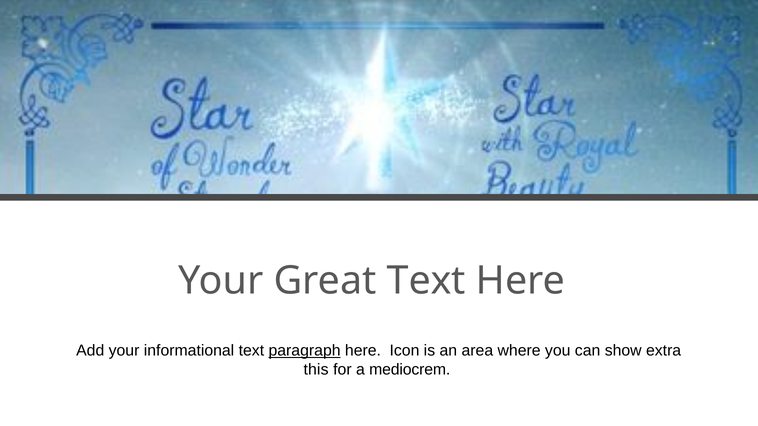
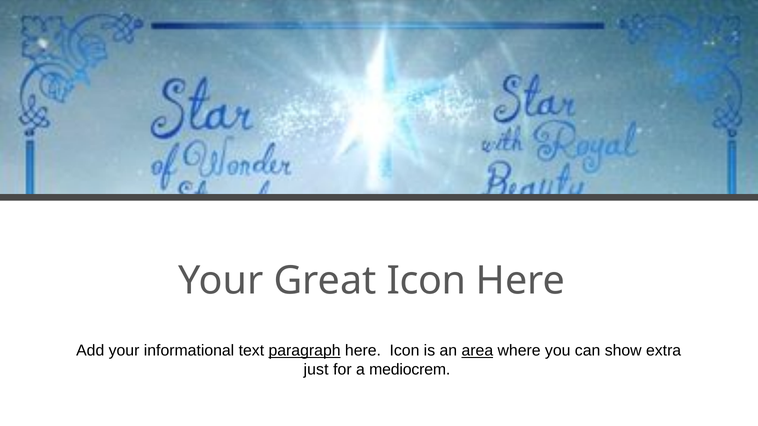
Great Text: Text -> Icon
area underline: none -> present
this: this -> just
